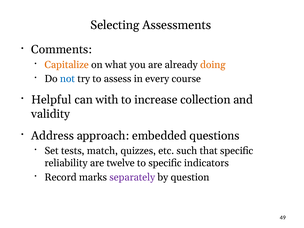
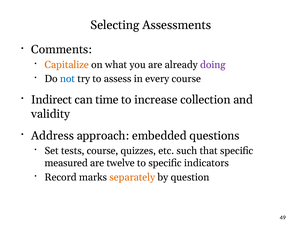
doing colour: orange -> purple
Helpful: Helpful -> Indirect
with: with -> time
tests match: match -> course
reliability: reliability -> measured
separately colour: purple -> orange
